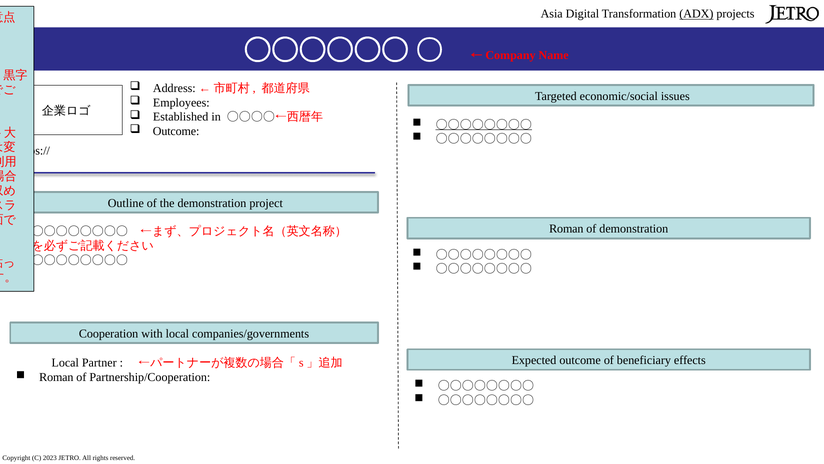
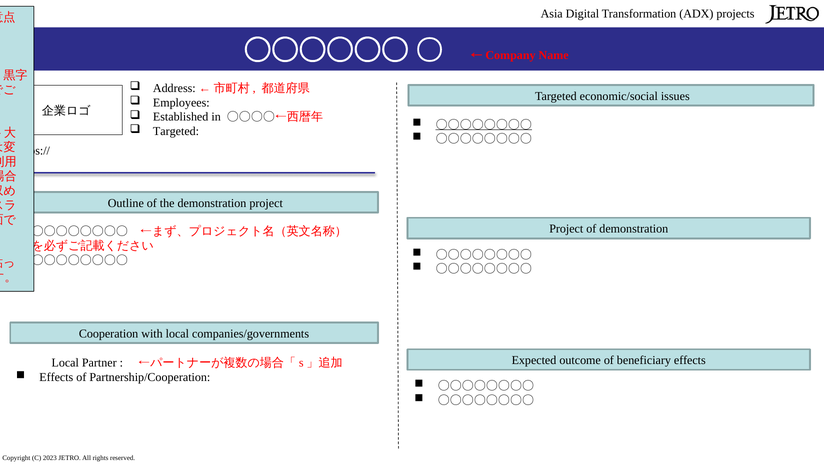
ADX underline: present -> none
Outcome at (176, 131): Outcome -> Targeted
Roman at (566, 229): Roman -> Project
Roman at (56, 377): Roman -> Effects
